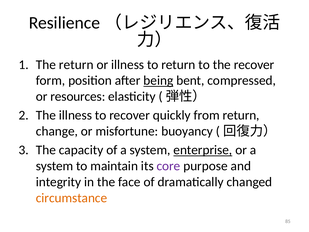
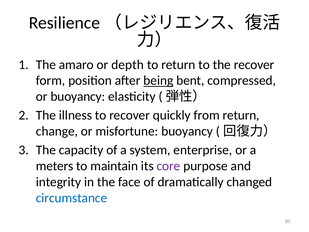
The return: return -> amaro
or illness: illness -> depth
or resources: resources -> buoyancy
enterprise underline: present -> none
system at (55, 166): system -> meters
circumstance colour: orange -> blue
